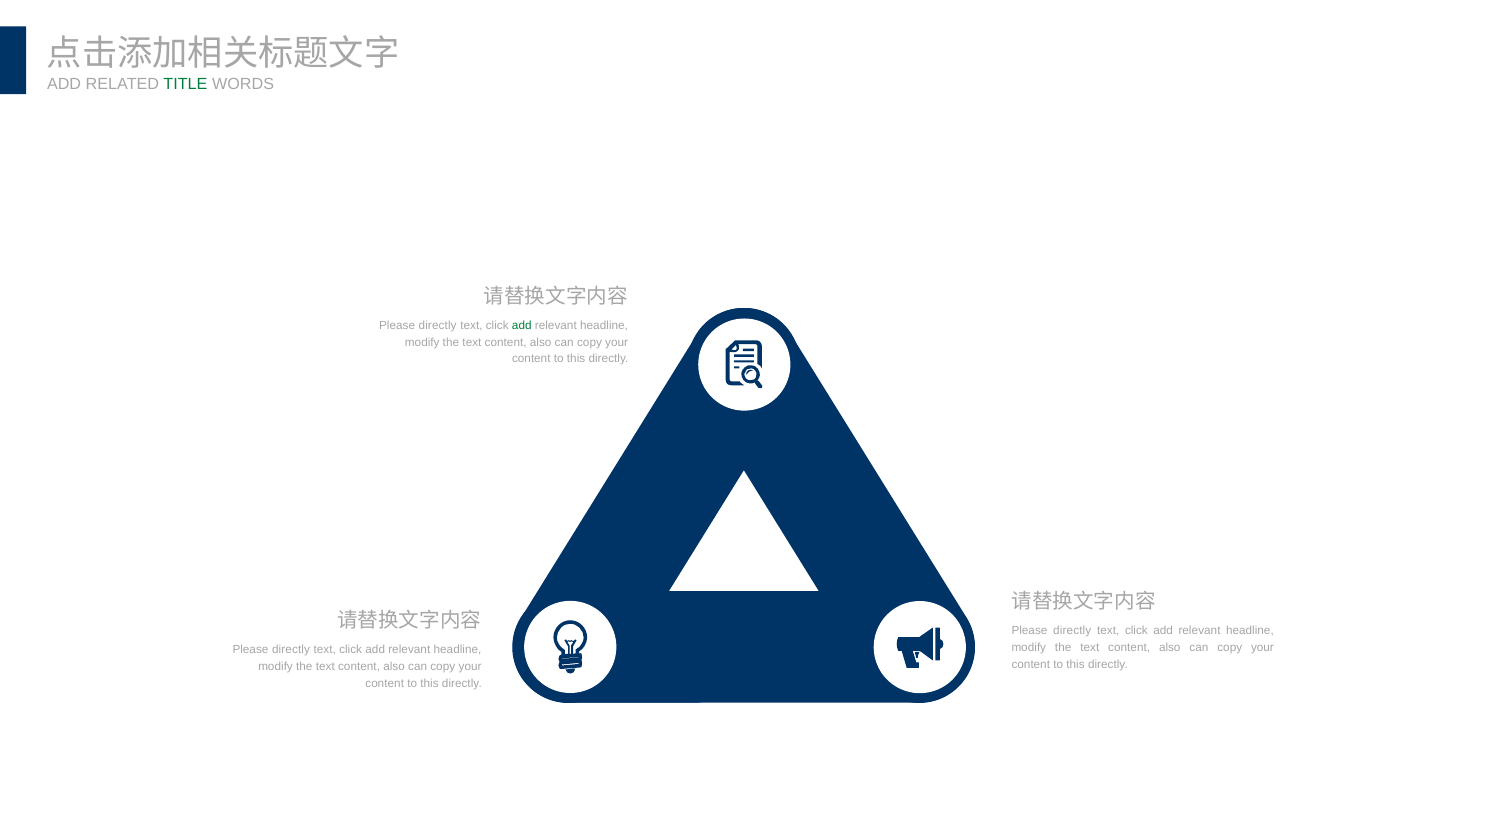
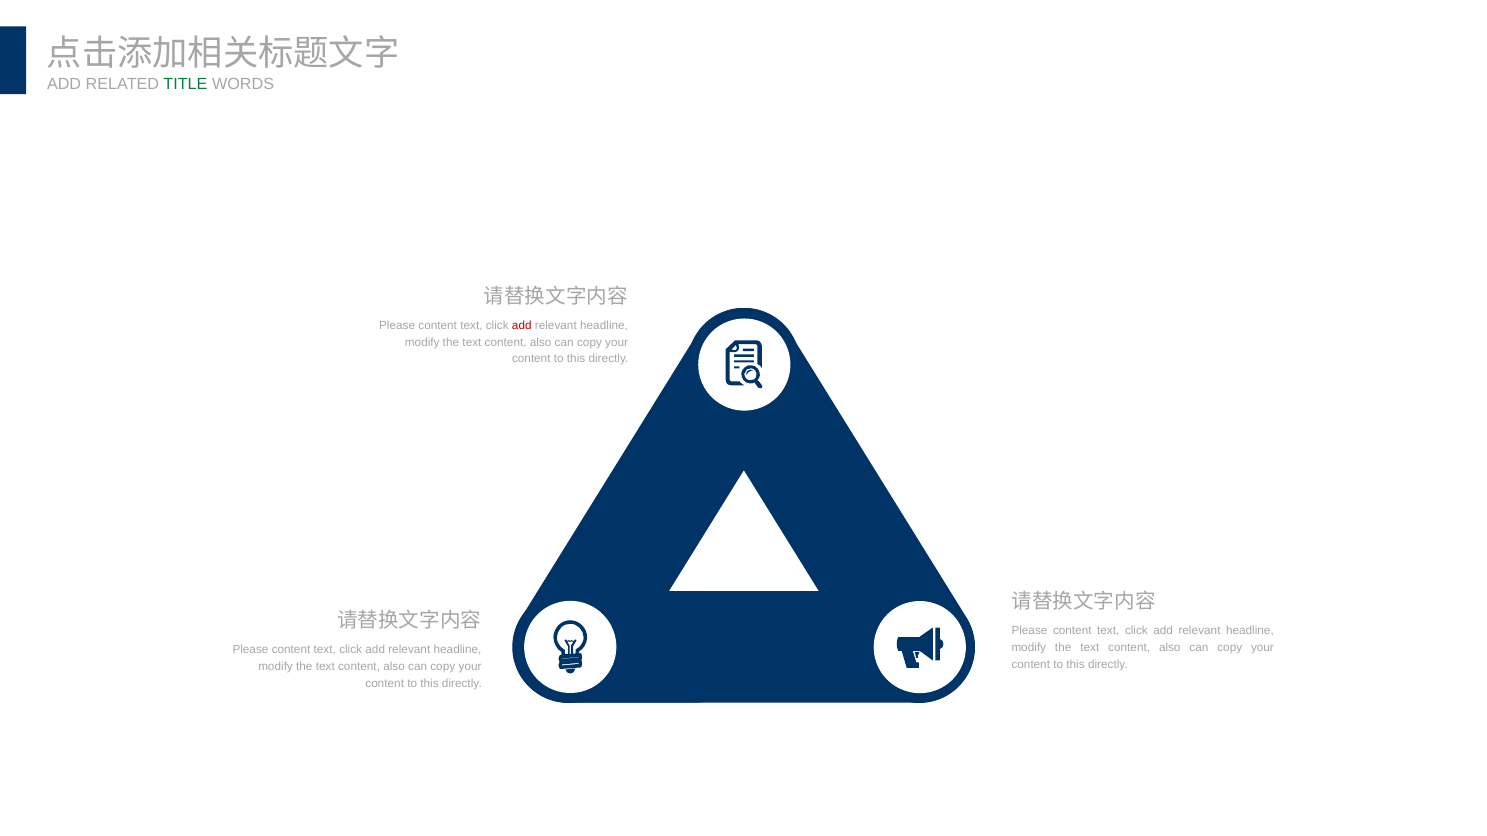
directly at (438, 325): directly -> content
add at (522, 325) colour: green -> red
directly at (1072, 631): directly -> content
directly at (291, 650): directly -> content
